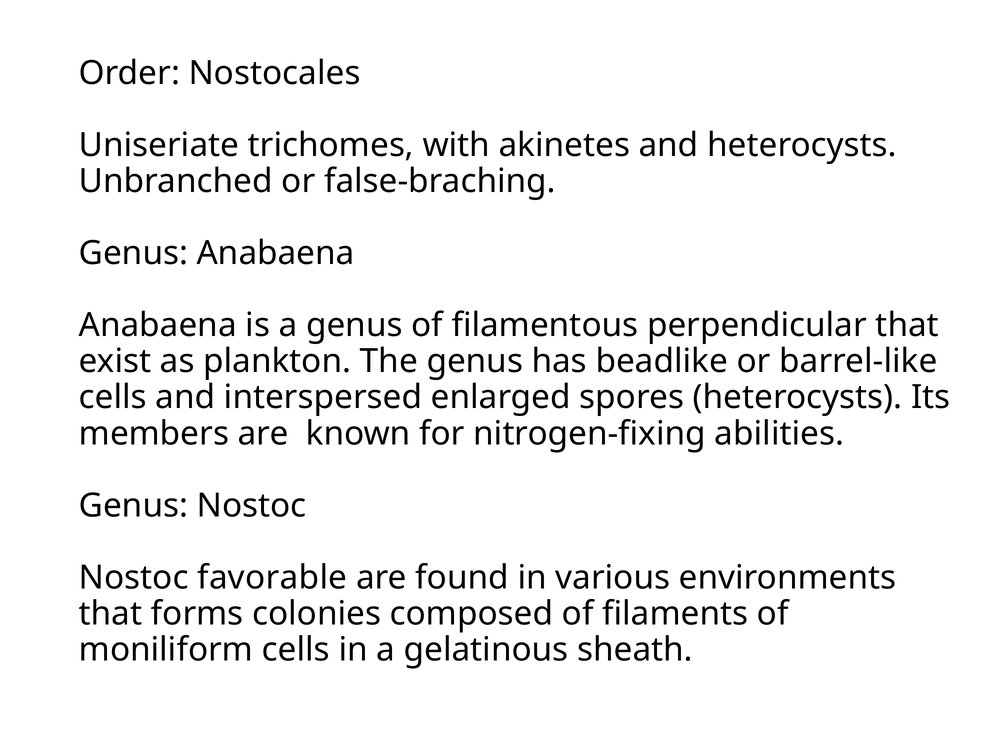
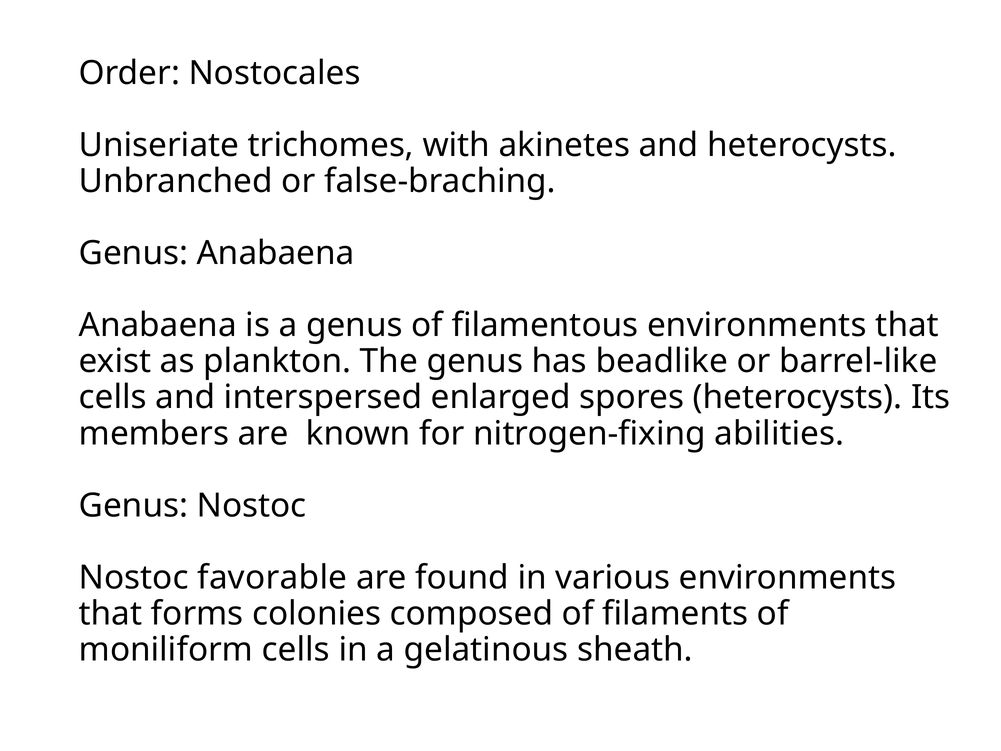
filamentous perpendicular: perpendicular -> environments
